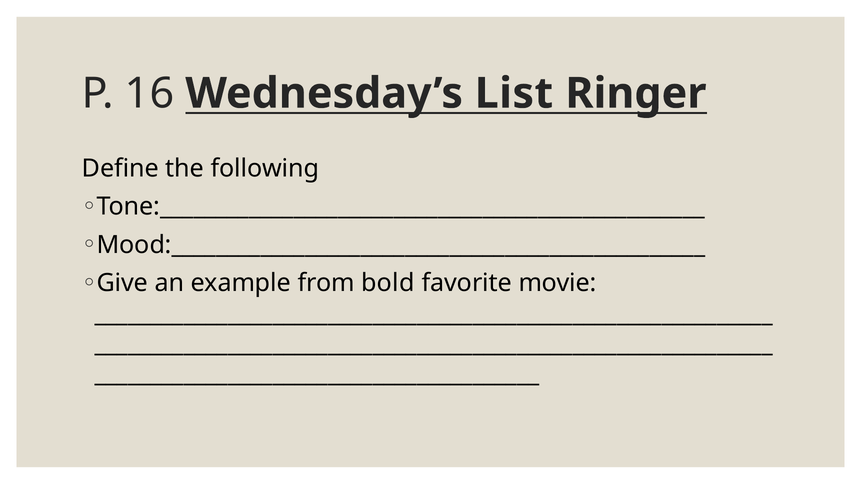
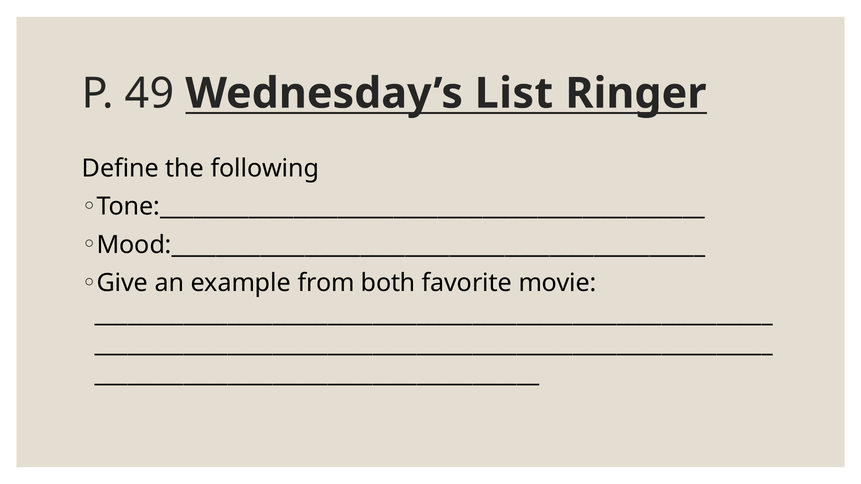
16: 16 -> 49
bold: bold -> both
